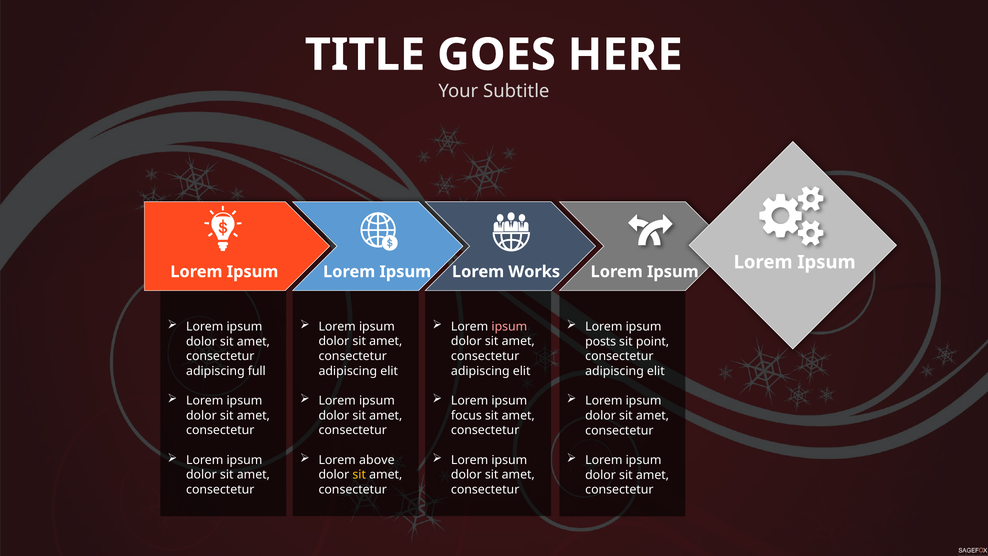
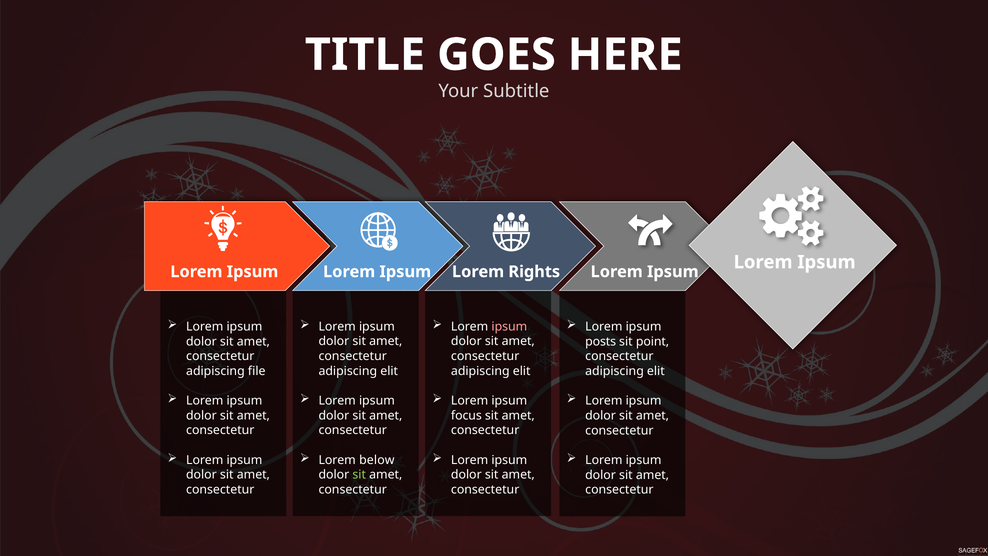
Works: Works -> Rights
full: full -> file
above: above -> below
sit at (359, 475) colour: yellow -> light green
